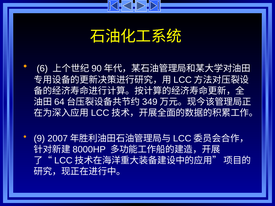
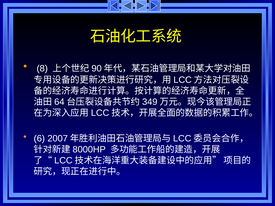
6: 6 -> 8
9: 9 -> 6
